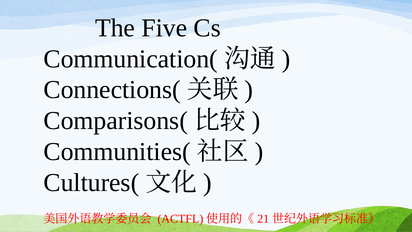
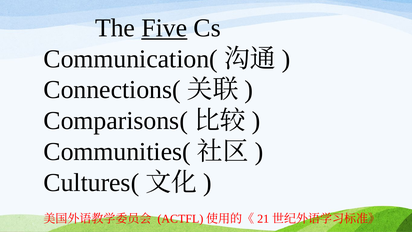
Five underline: none -> present
